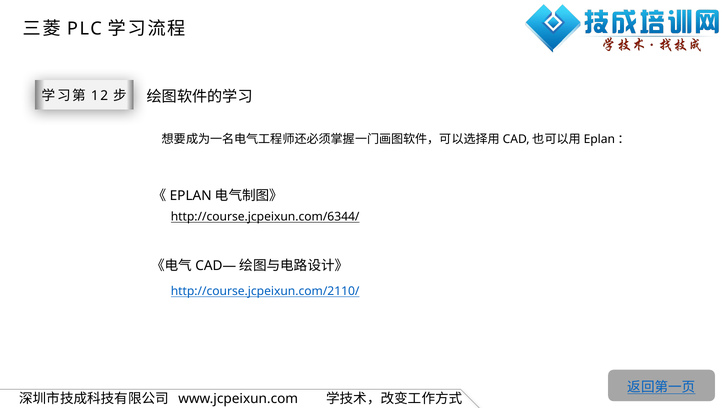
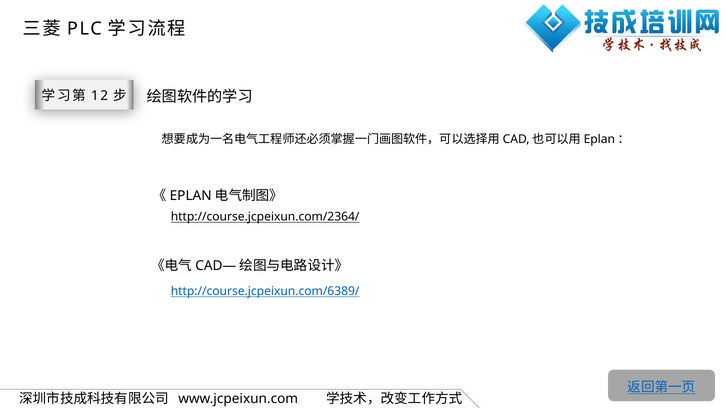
http://course.jcpeixun.com/6344/: http://course.jcpeixun.com/6344/ -> http://course.jcpeixun.com/2364/
http://course.jcpeixun.com/2110/: http://course.jcpeixun.com/2110/ -> http://course.jcpeixun.com/6389/
